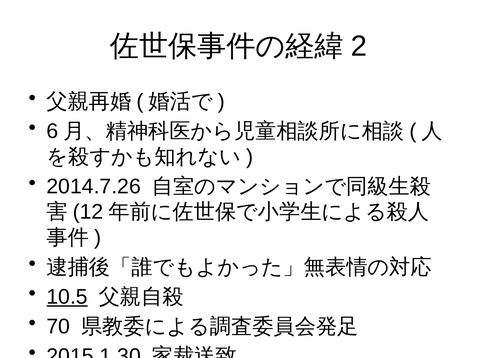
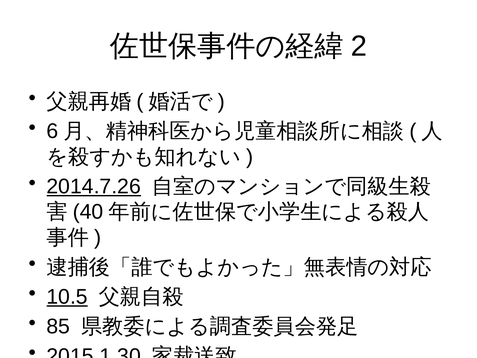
2014.7.26 underline: none -> present
12: 12 -> 40
70: 70 -> 85
